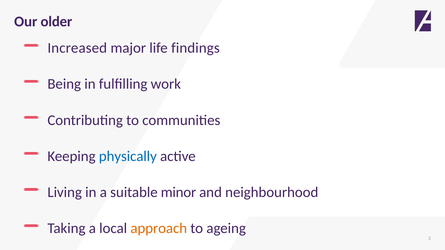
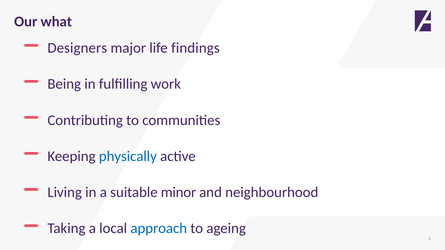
older: older -> what
Increased: Increased -> Designers
approach colour: orange -> blue
